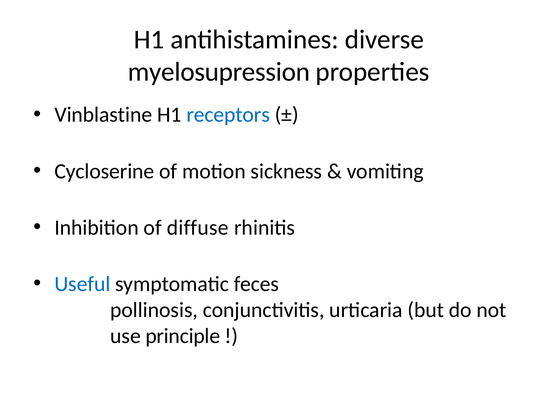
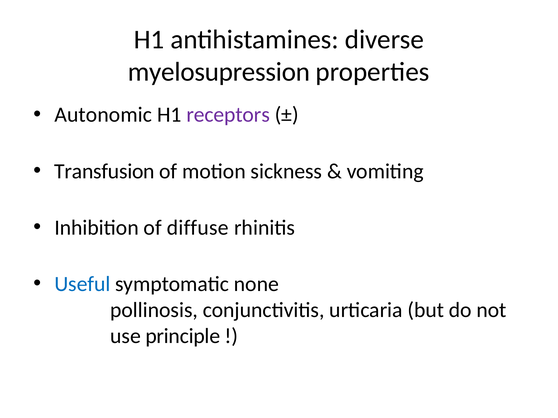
Vinblastine: Vinblastine -> Autonomic
receptors colour: blue -> purple
Cycloserine: Cycloserine -> Transfusion
feces: feces -> none
